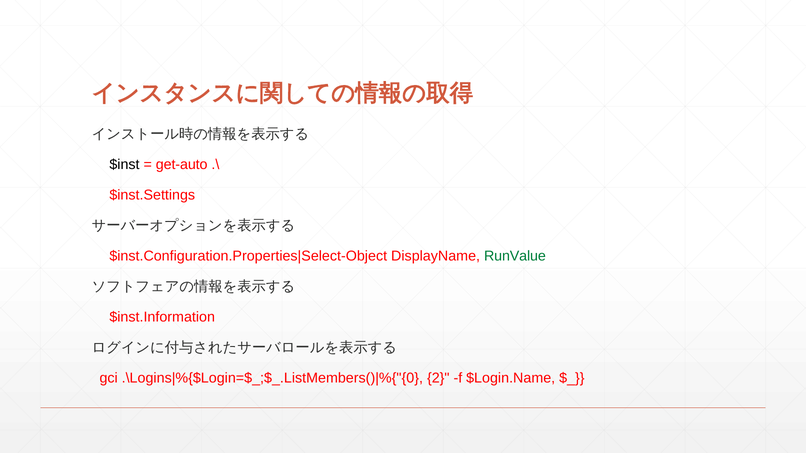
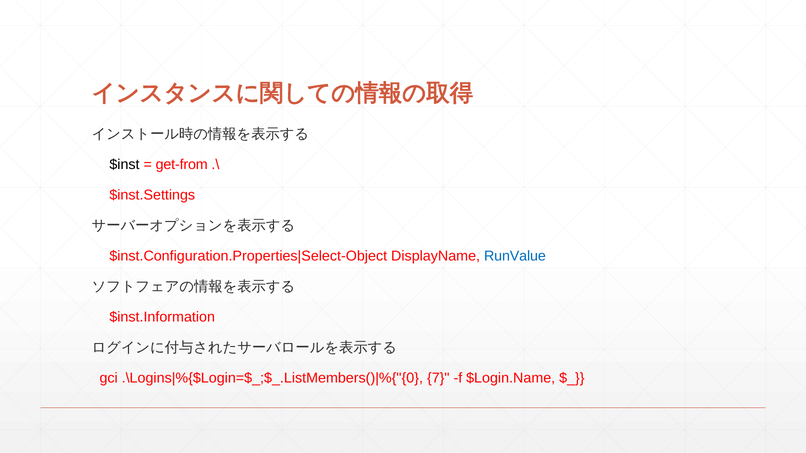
get-auto: get-auto -> get-from
RunValue colour: green -> blue
2: 2 -> 7
